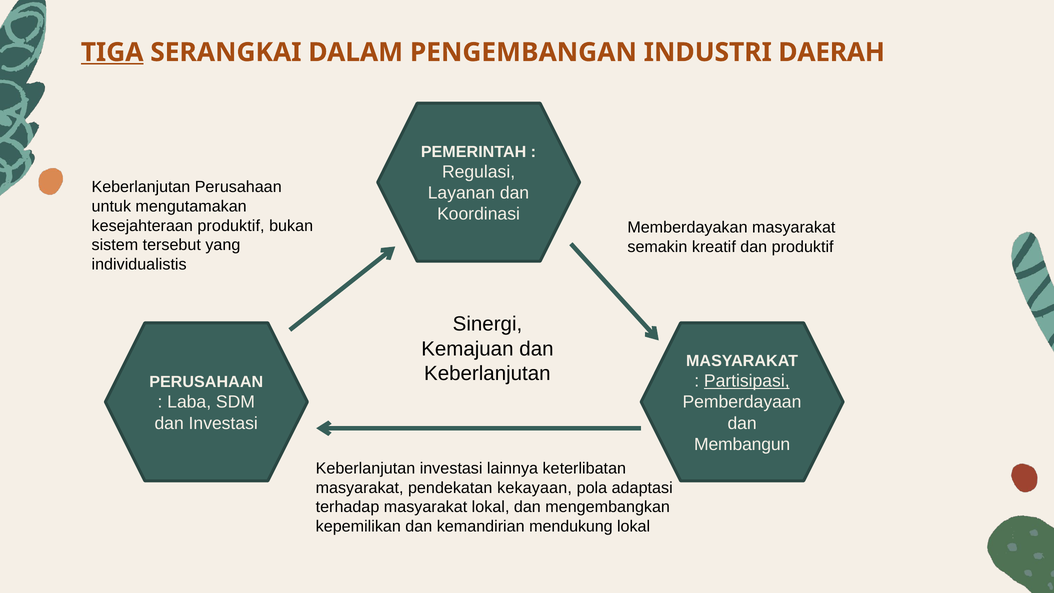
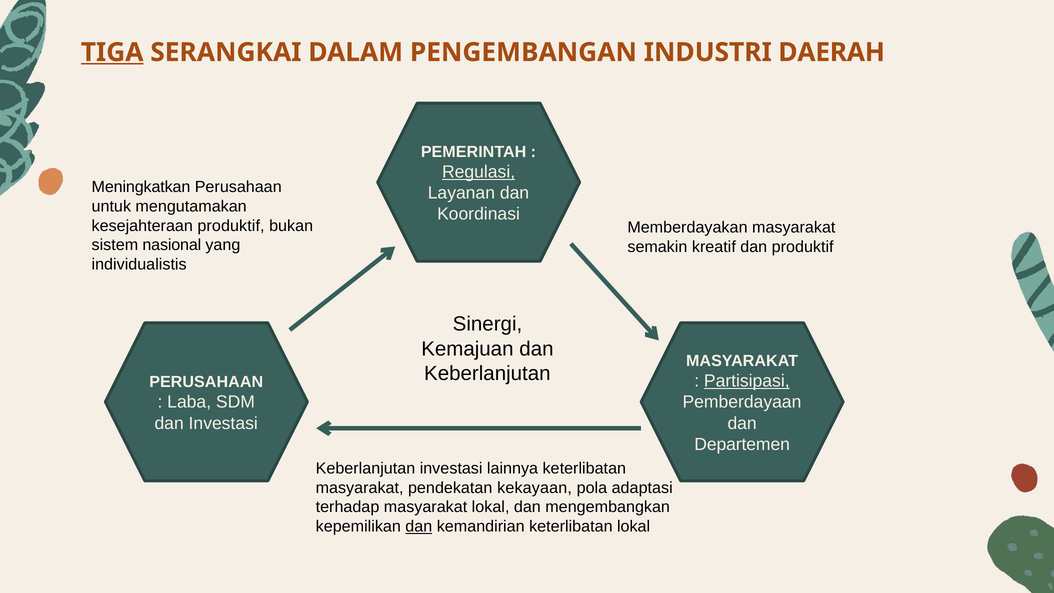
Regulasi underline: none -> present
Keberlanjutan at (141, 187): Keberlanjutan -> Meningkatkan
tersebut: tersebut -> nasional
Membangun: Membangun -> Departemen
dan at (419, 526) underline: none -> present
kemandirian mendukung: mendukung -> keterlibatan
